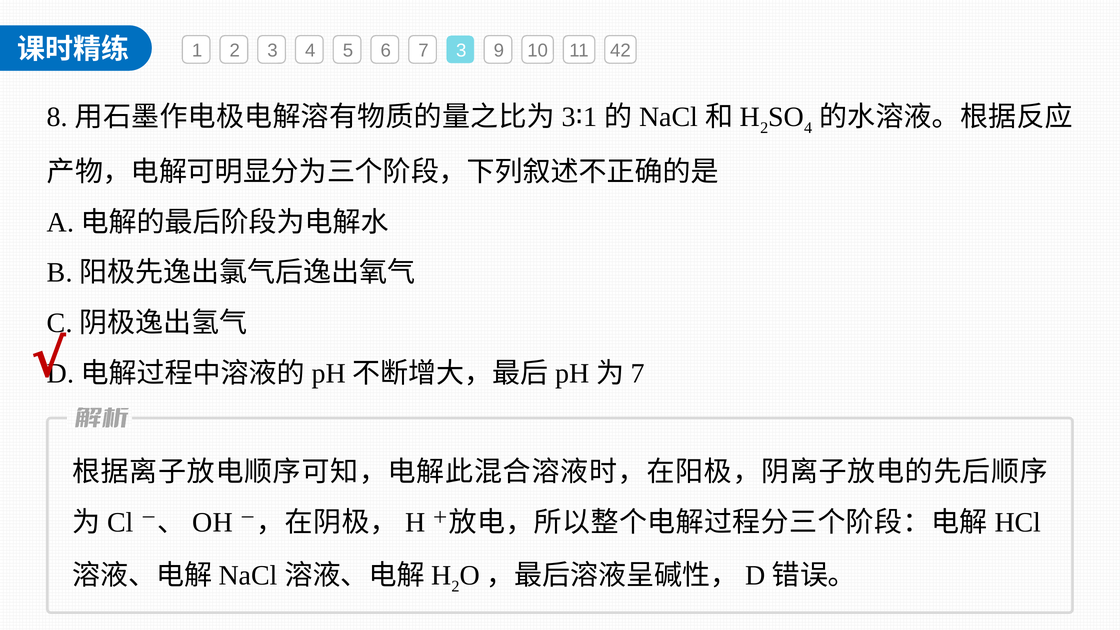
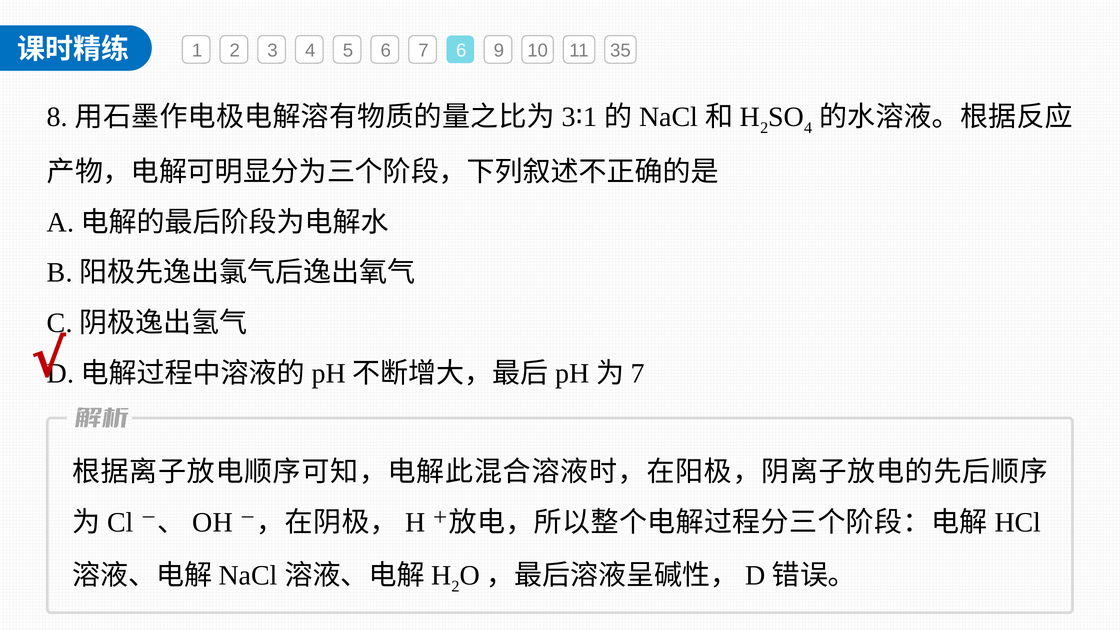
7 3: 3 -> 6
42: 42 -> 35
